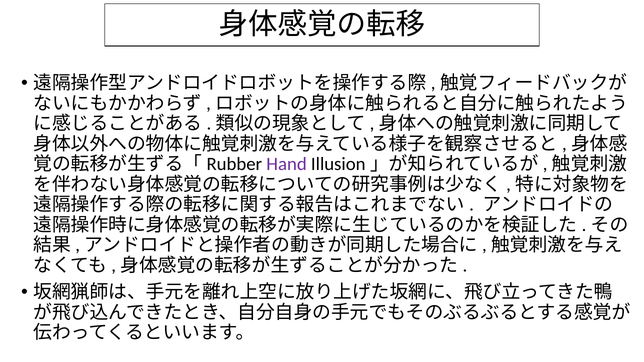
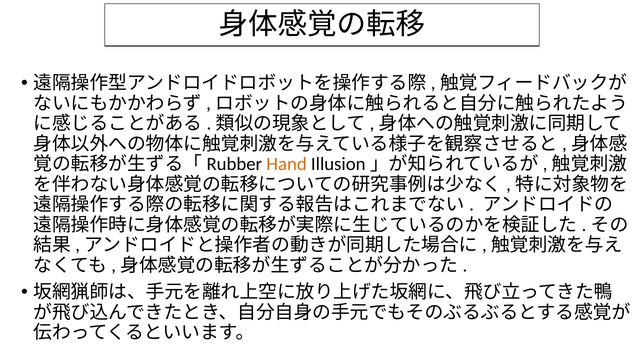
Hand colour: purple -> orange
